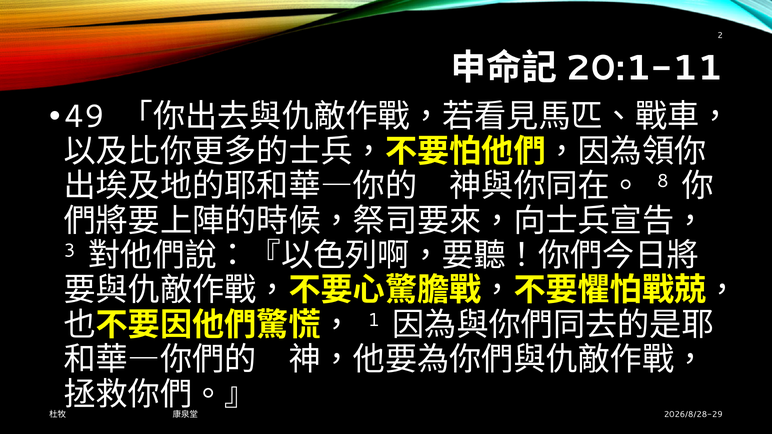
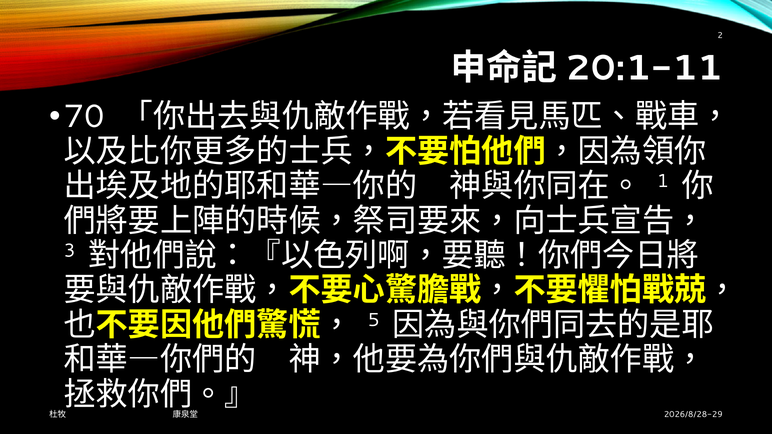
49: 49 -> 70
8: 8 -> 1
1: 1 -> 5
